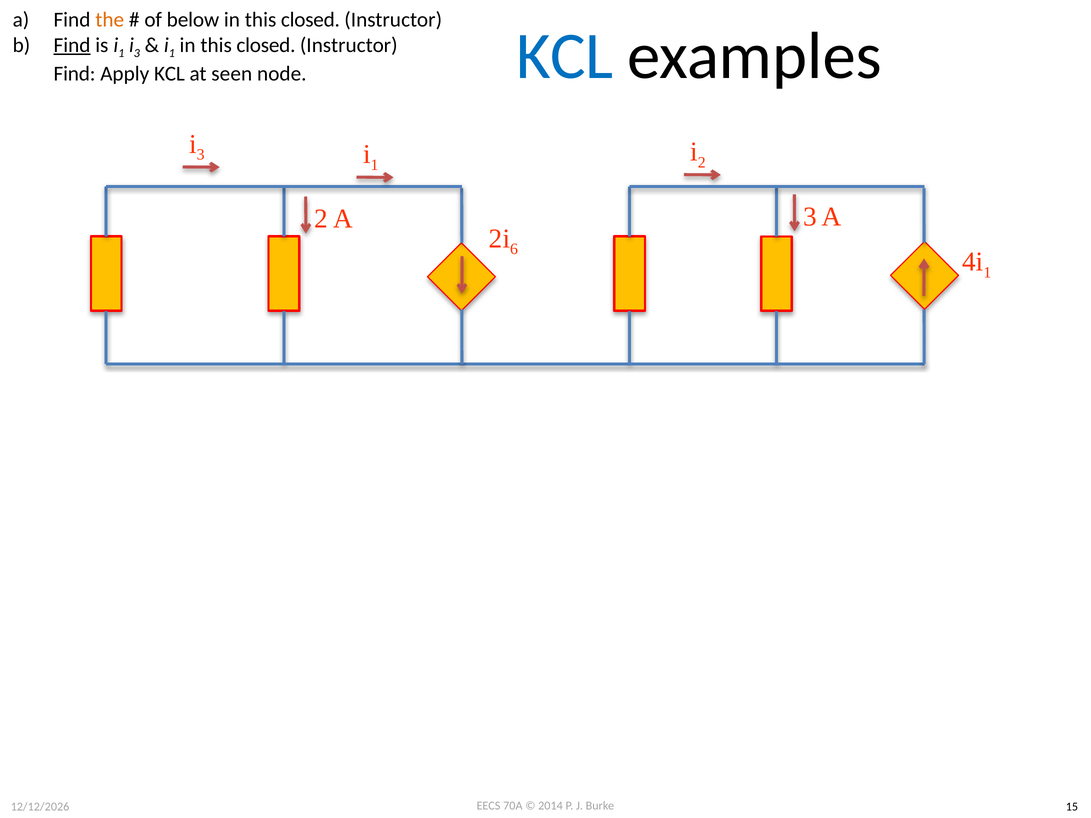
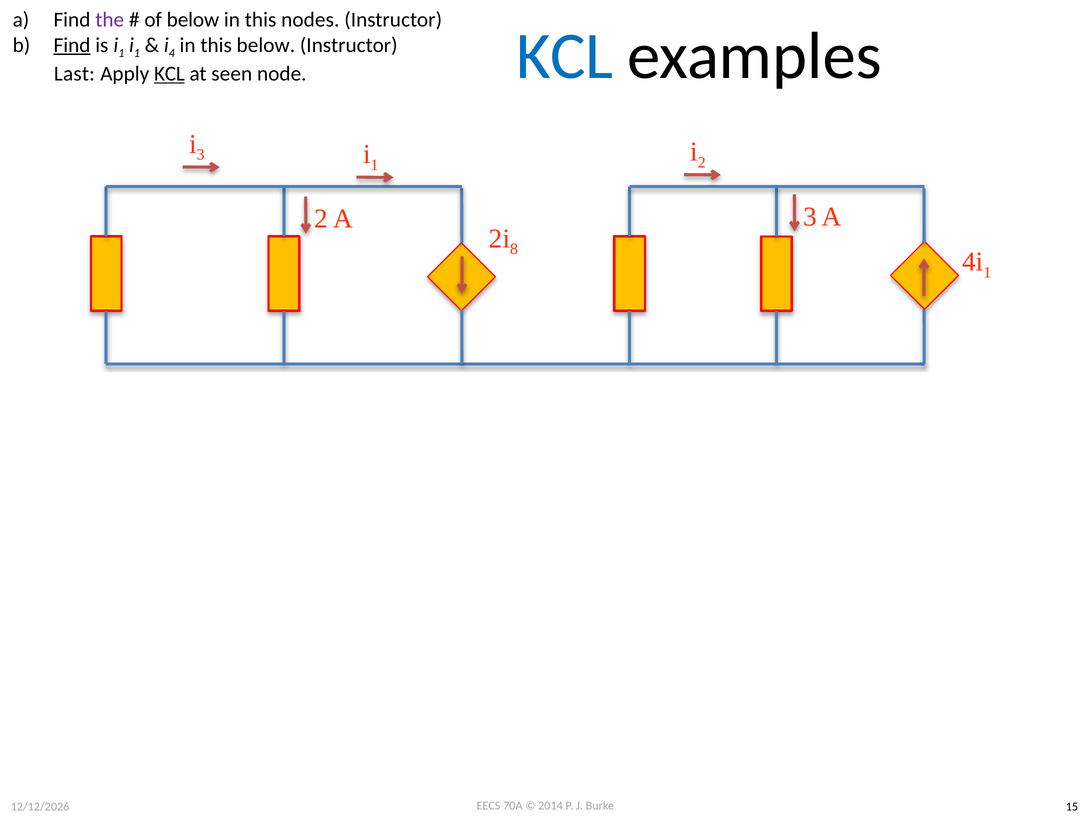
the colour: orange -> purple
closed at (310, 20): closed -> nodes
3 at (137, 53): 3 -> 1
1 at (172, 53): 1 -> 4
closed at (266, 45): closed -> below
Find at (75, 74): Find -> Last
KCL at (169, 74) underline: none -> present
6: 6 -> 8
